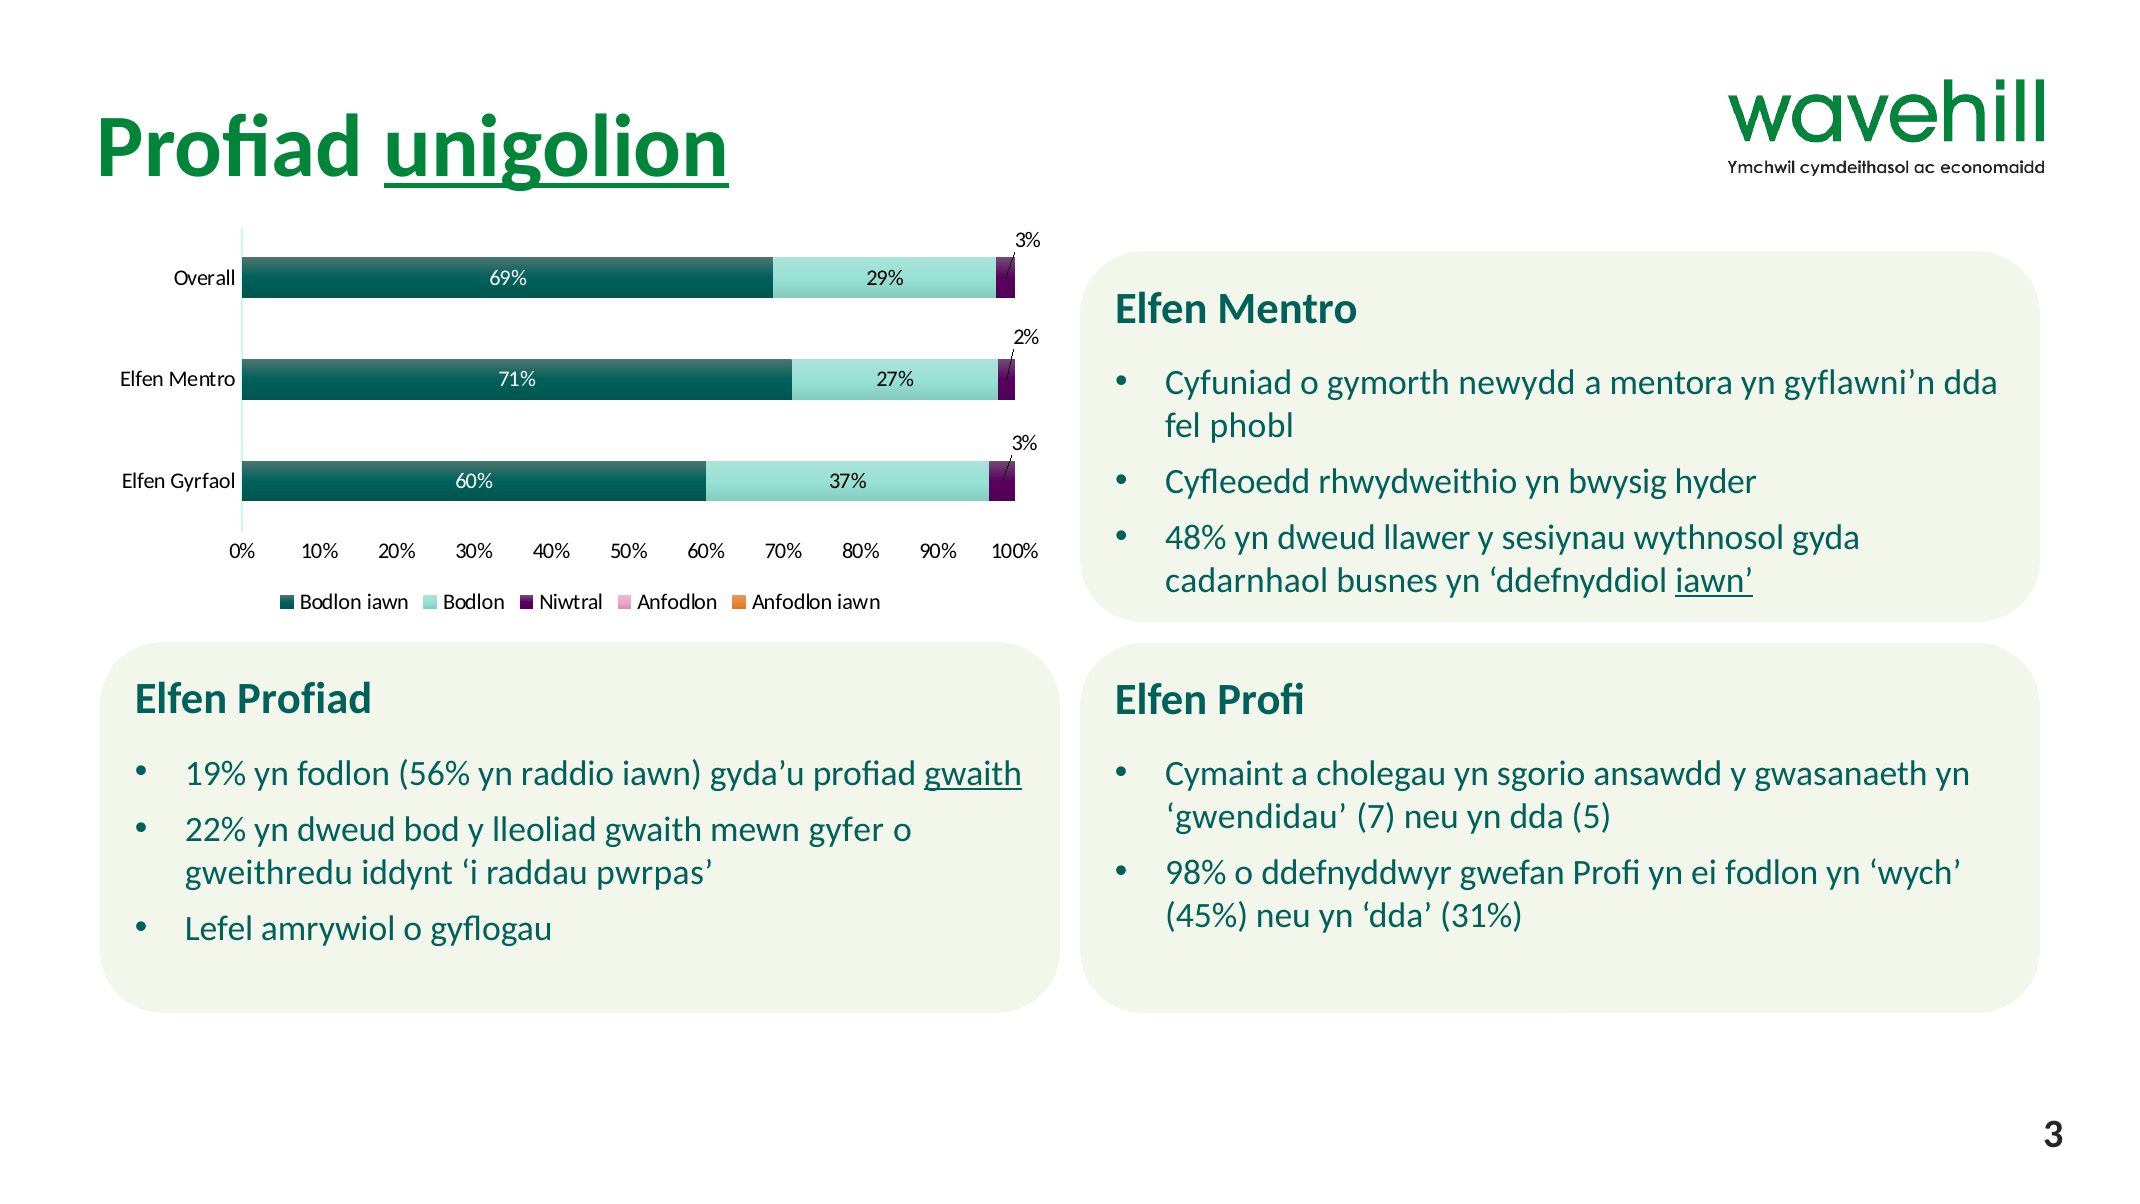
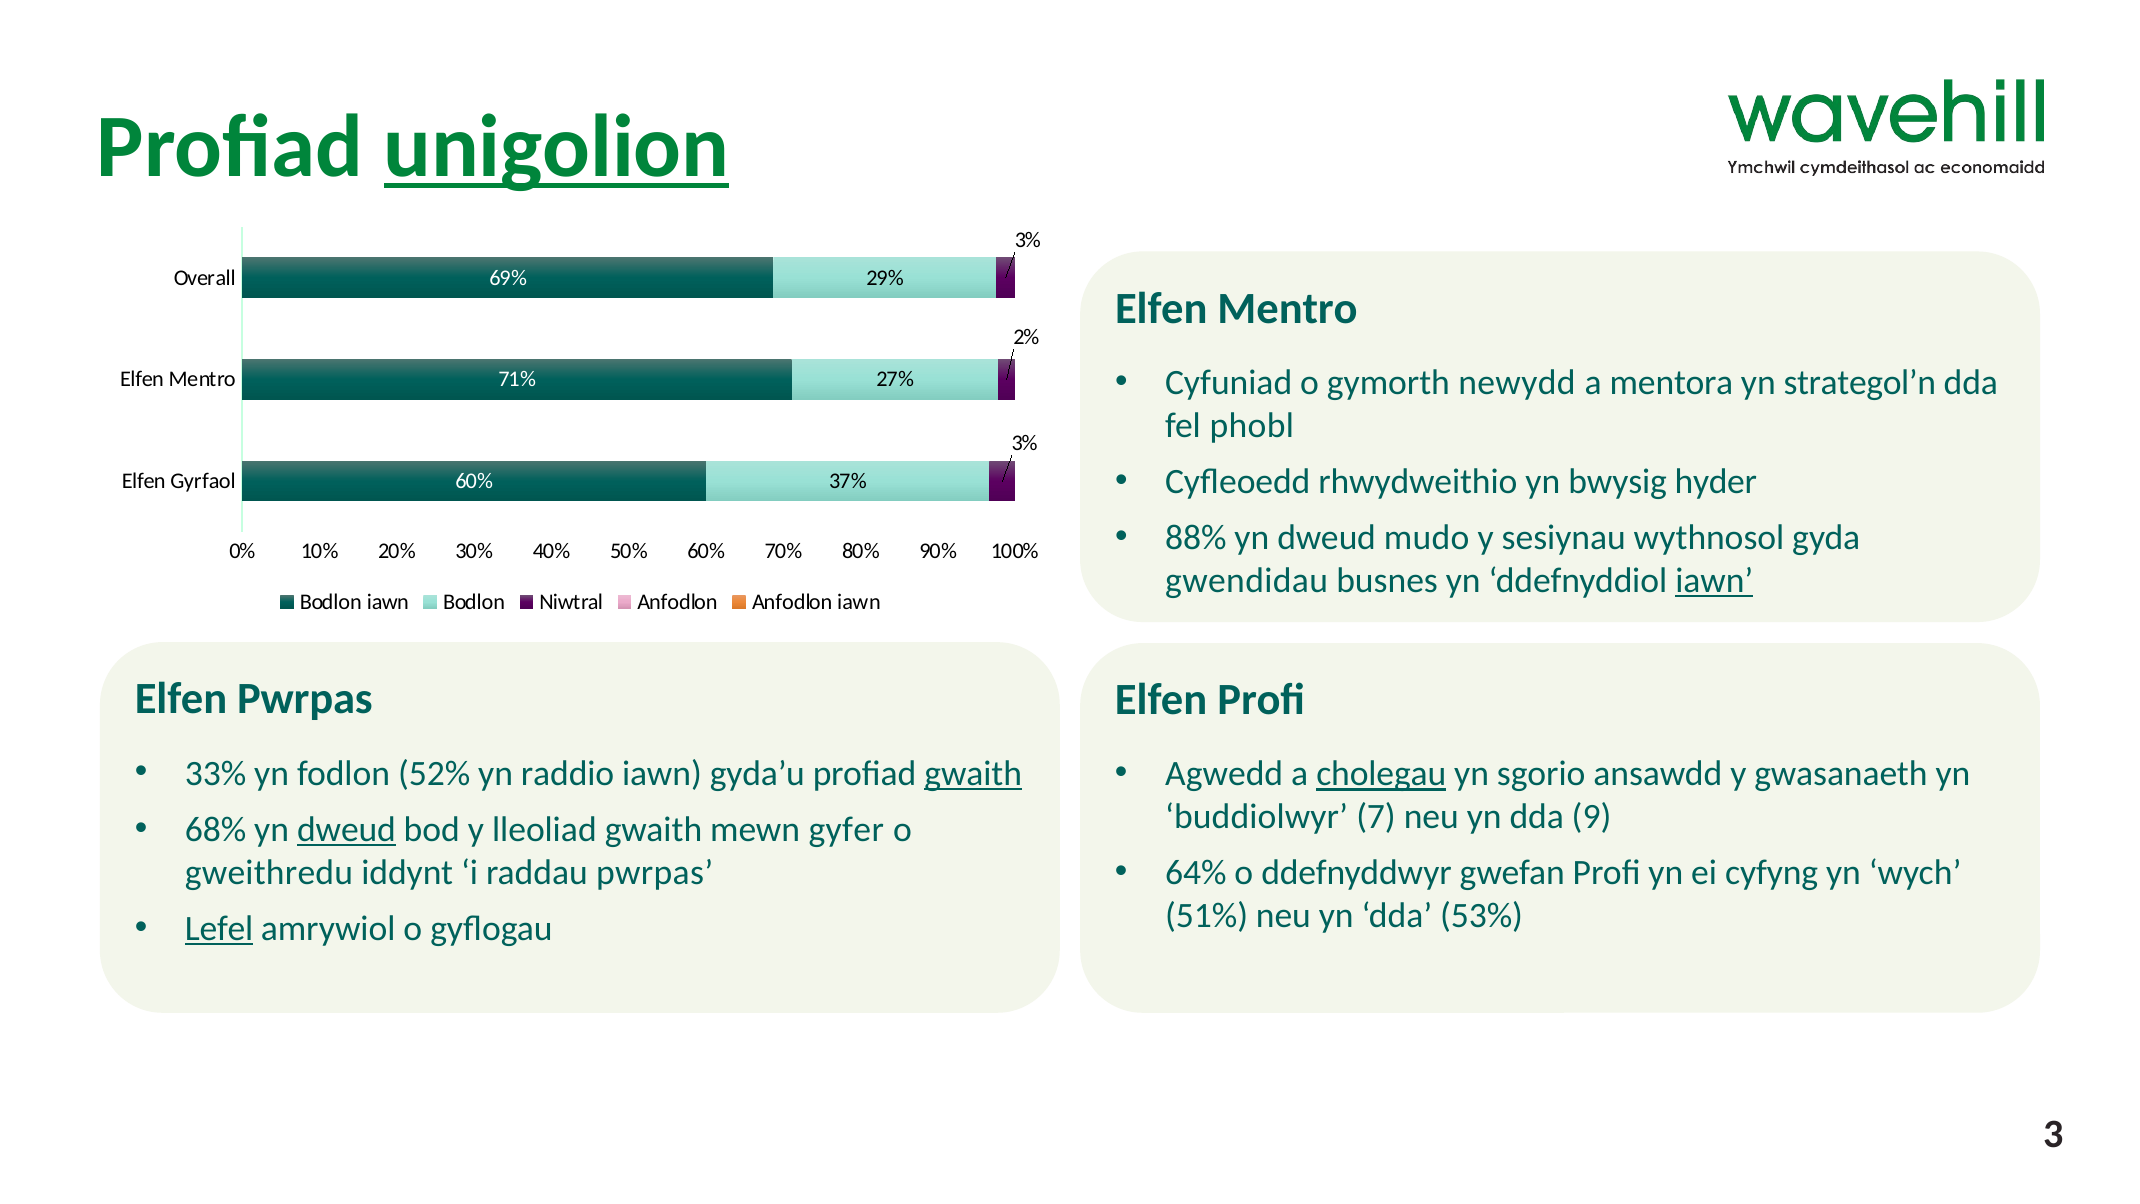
gyflawni’n: gyflawni’n -> strategol’n
48%: 48% -> 88%
llawer: llawer -> mudo
cadarnhaol: cadarnhaol -> gwendidau
Elfen Profiad: Profiad -> Pwrpas
19%: 19% -> 33%
56%: 56% -> 52%
Cymaint: Cymaint -> Agwedd
cholegau underline: none -> present
gwendidau: gwendidau -> buddiolwyr
5: 5 -> 9
22%: 22% -> 68%
dweud at (346, 829) underline: none -> present
98%: 98% -> 64%
ei fodlon: fodlon -> cyfyng
45%: 45% -> 51%
31%: 31% -> 53%
Lefel underline: none -> present
